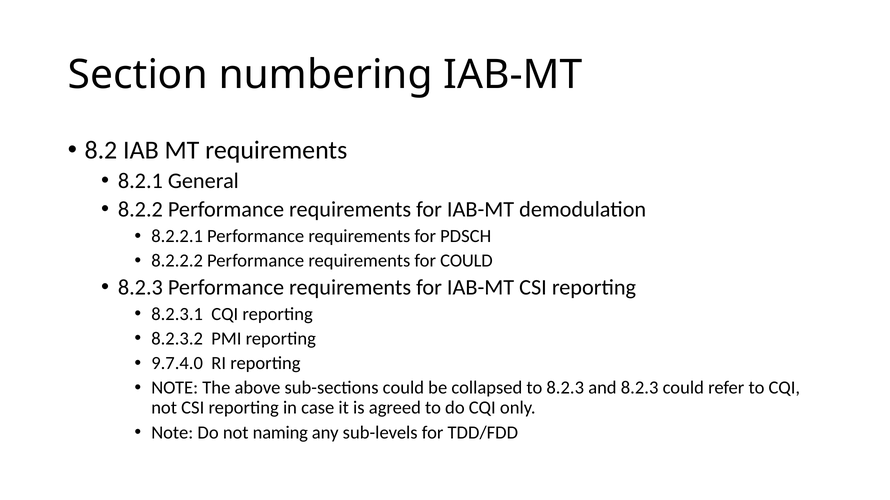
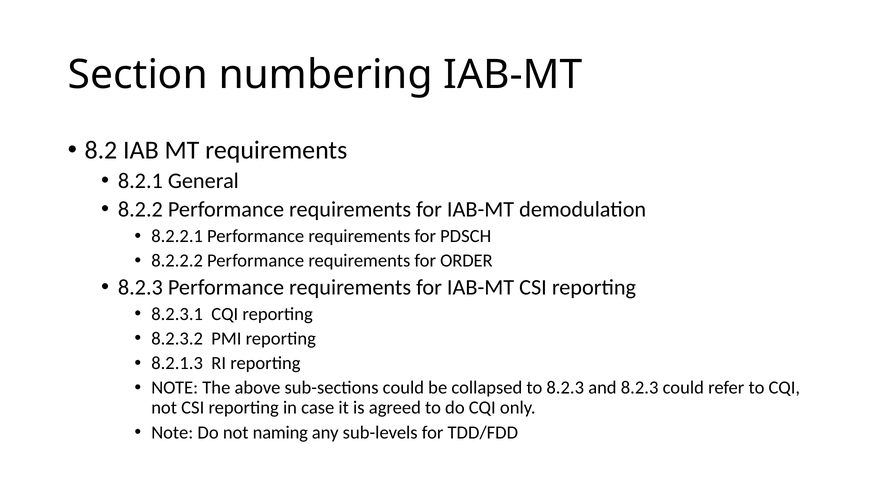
for COULD: COULD -> ORDER
9.7.4.0: 9.7.4.0 -> 8.2.1.3
